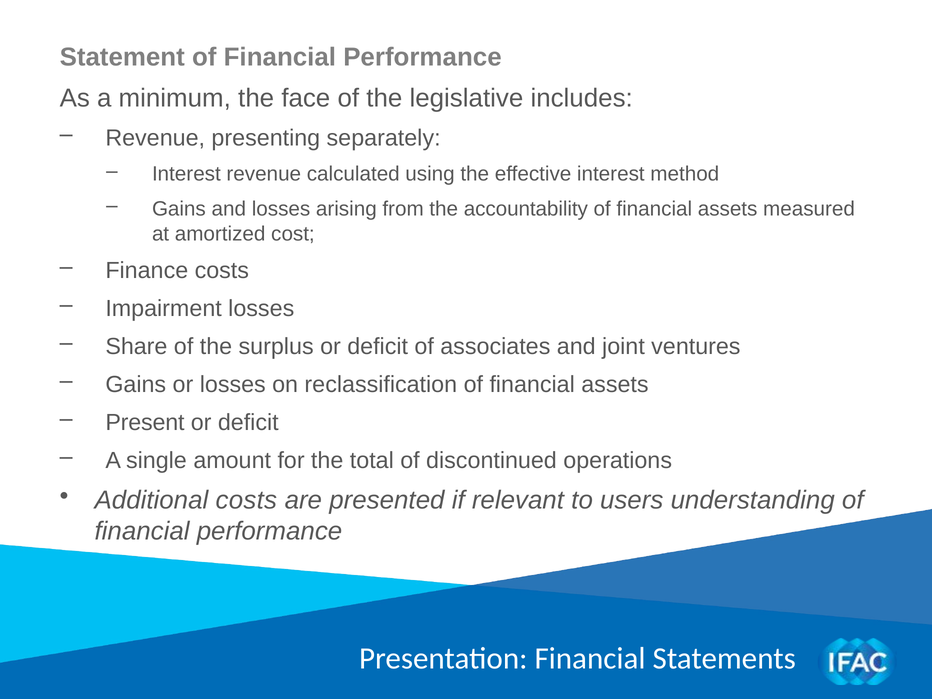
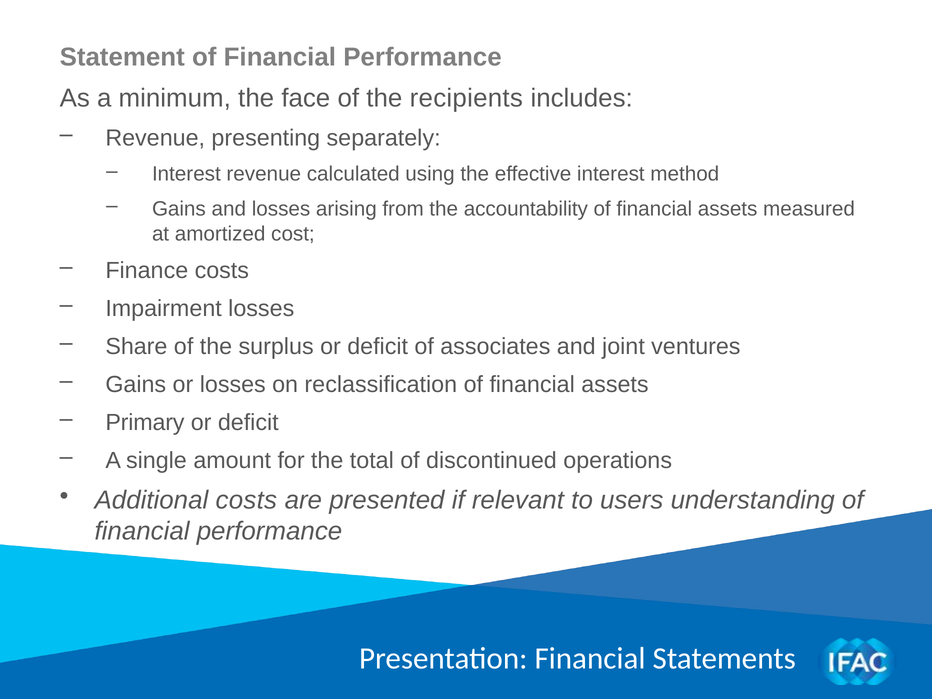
legislative: legislative -> recipients
Present: Present -> Primary
